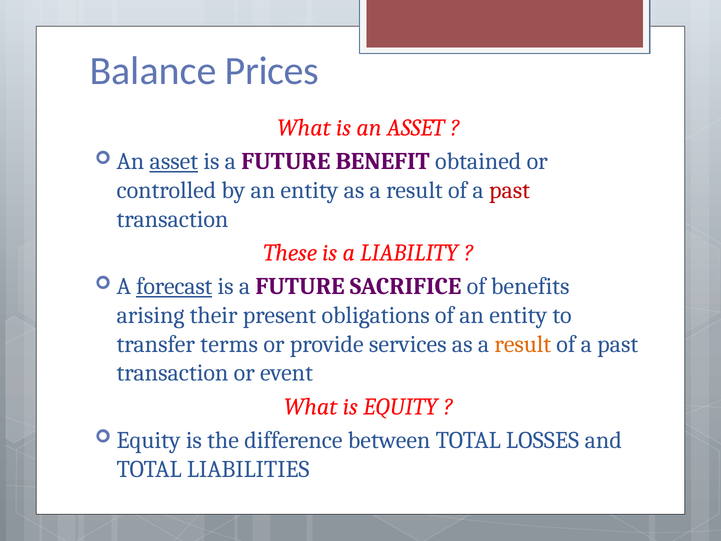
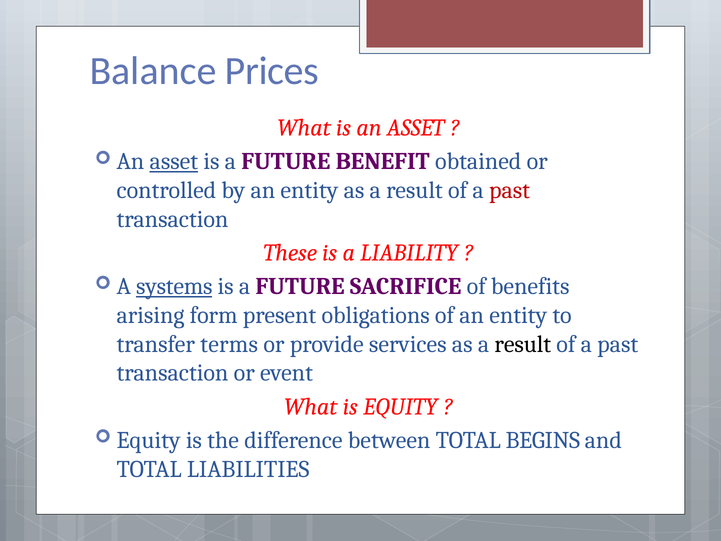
forecast: forecast -> systems
their: their -> form
result at (523, 344) colour: orange -> black
LOSSES: LOSSES -> BEGINS
